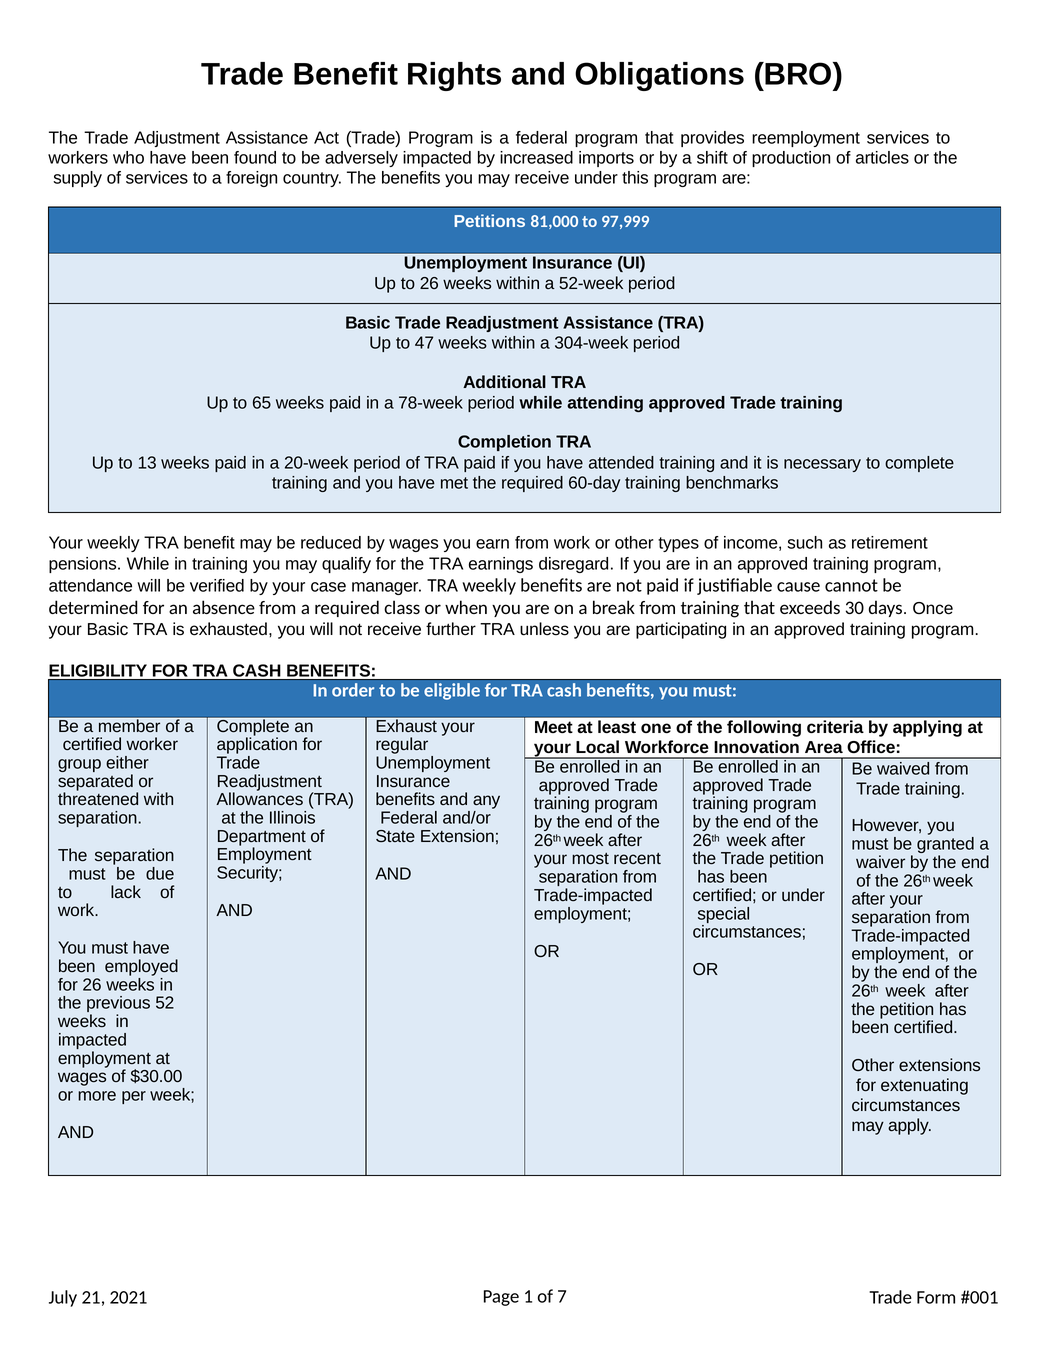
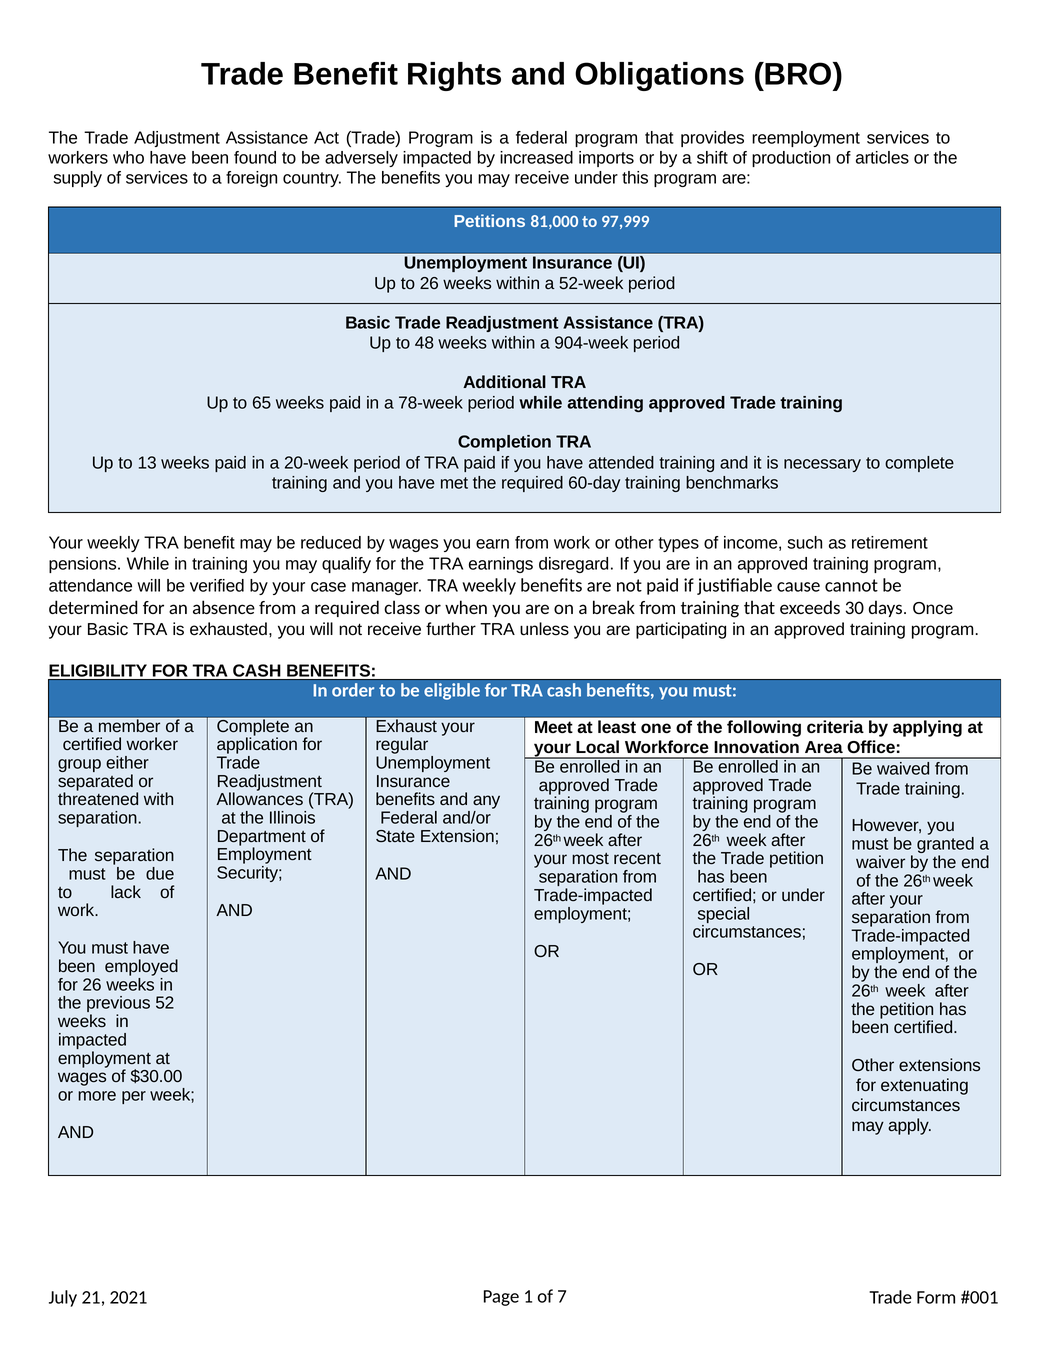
47: 47 -> 48
304-week: 304-week -> 904-week
